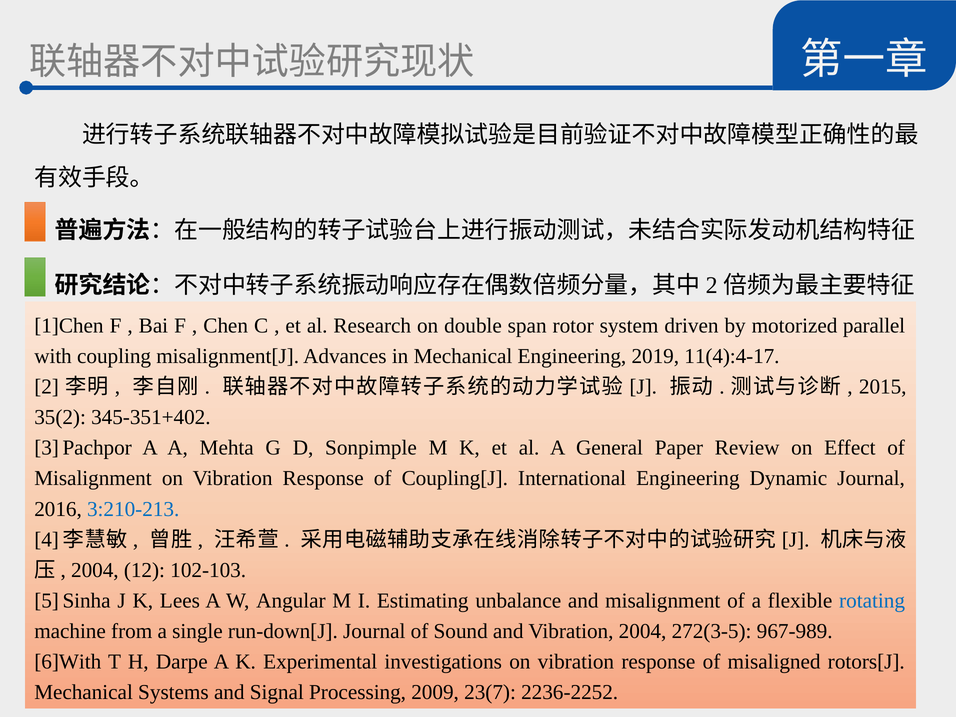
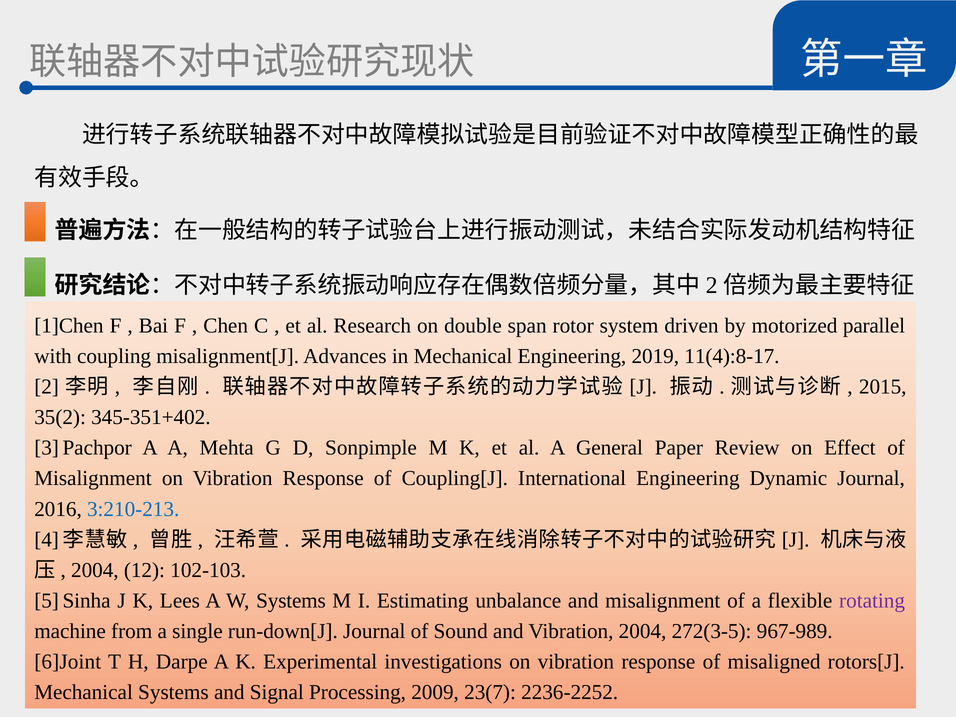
11(4):4-17: 11(4):4-17 -> 11(4):8-17
W Angular: Angular -> Systems
rotating colour: blue -> purple
6]With: 6]With -> 6]Joint
